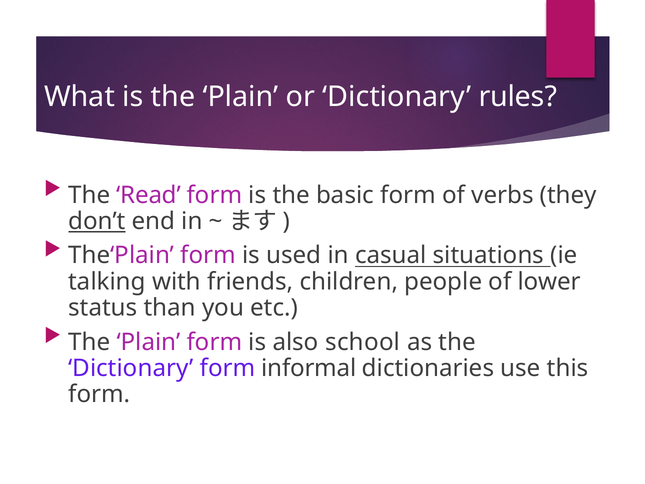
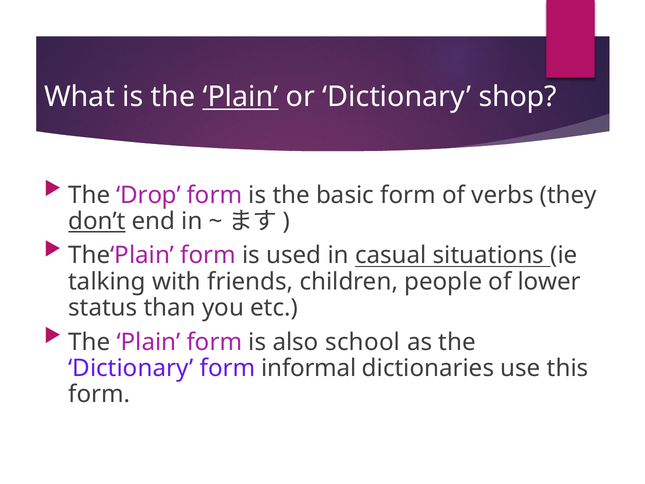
Plain at (241, 97) underline: none -> present
rules: rules -> shop
Read: Read -> Drop
